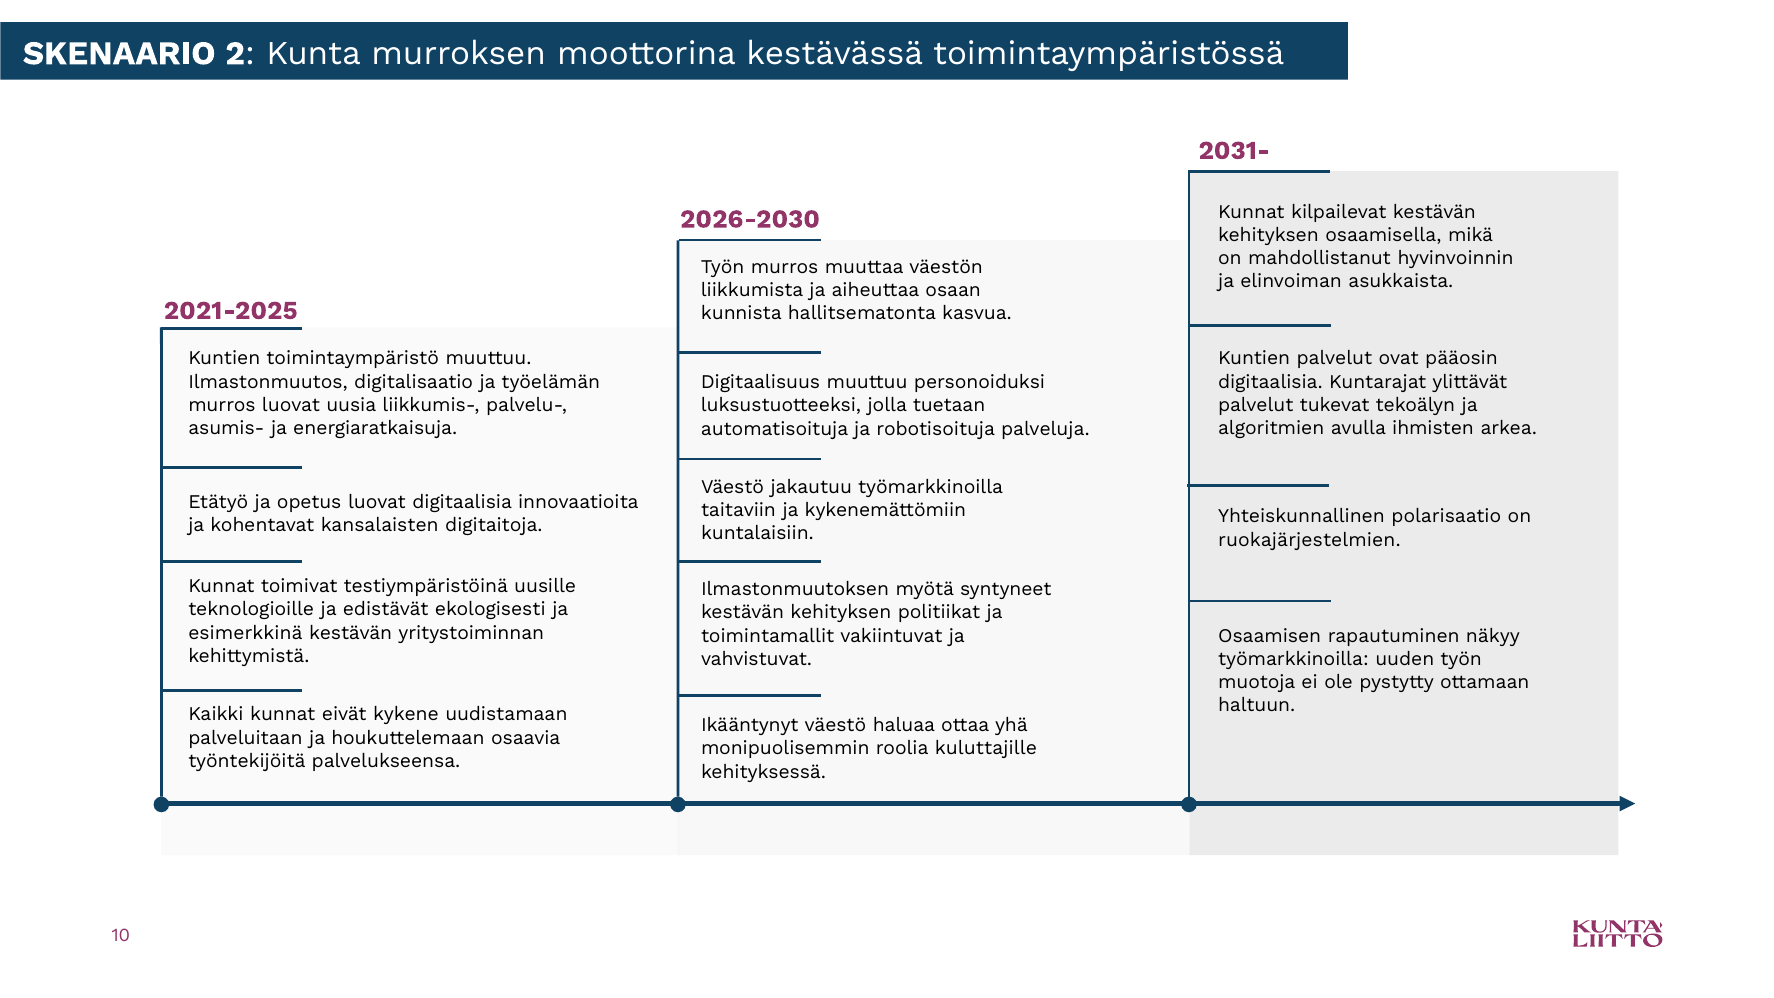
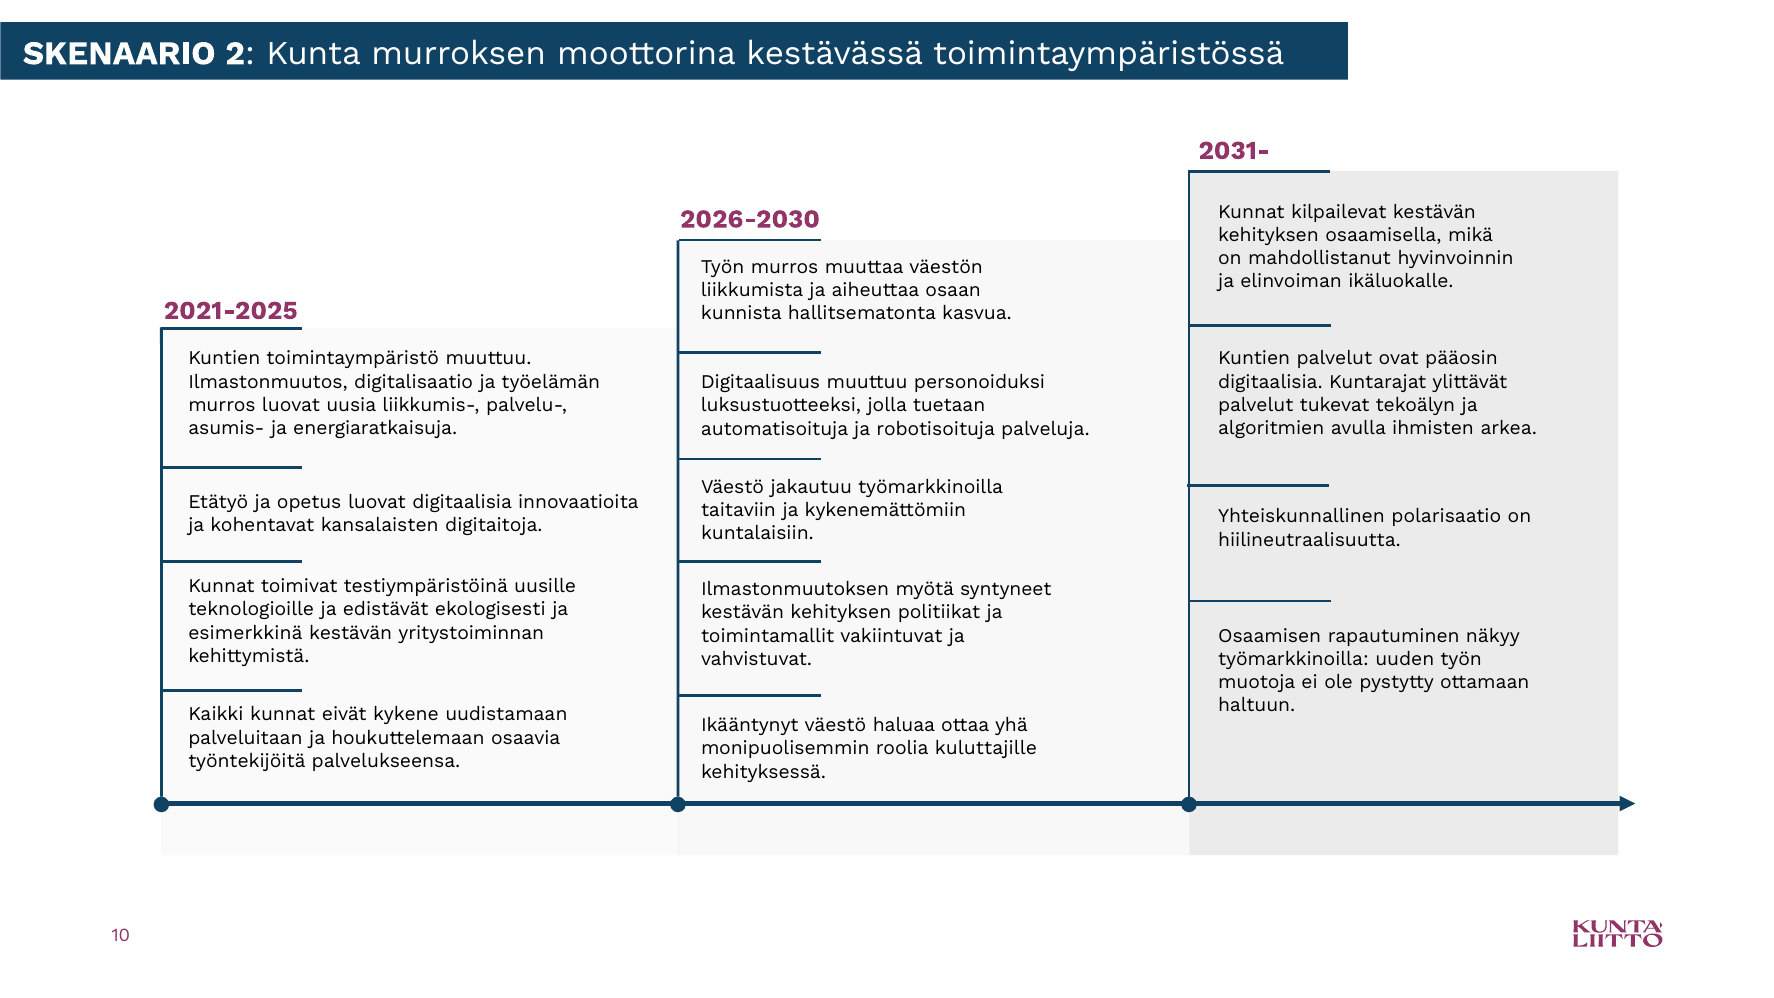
asukkaista: asukkaista -> ikäluokalle
ruokajärjestelmien: ruokajärjestelmien -> hiilineutraalisuutta
